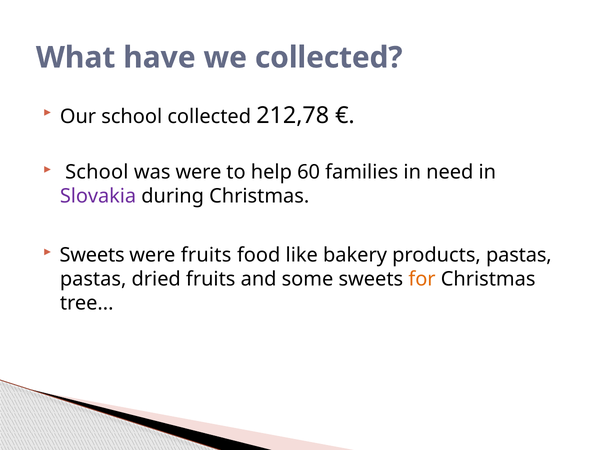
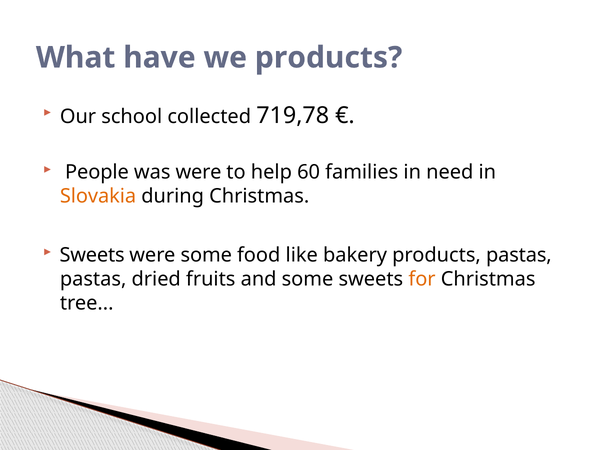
we collected: collected -> products
212,78: 212,78 -> 719,78
School at (97, 172): School -> People
Slovakia colour: purple -> orange
were fruits: fruits -> some
